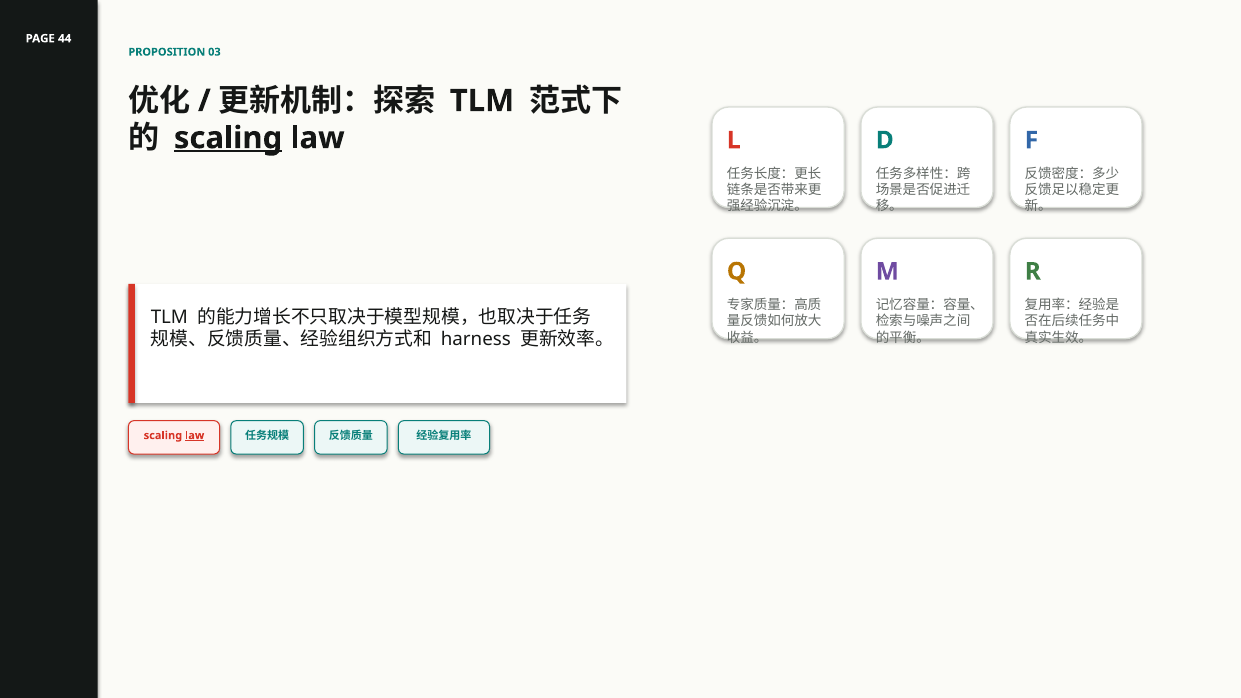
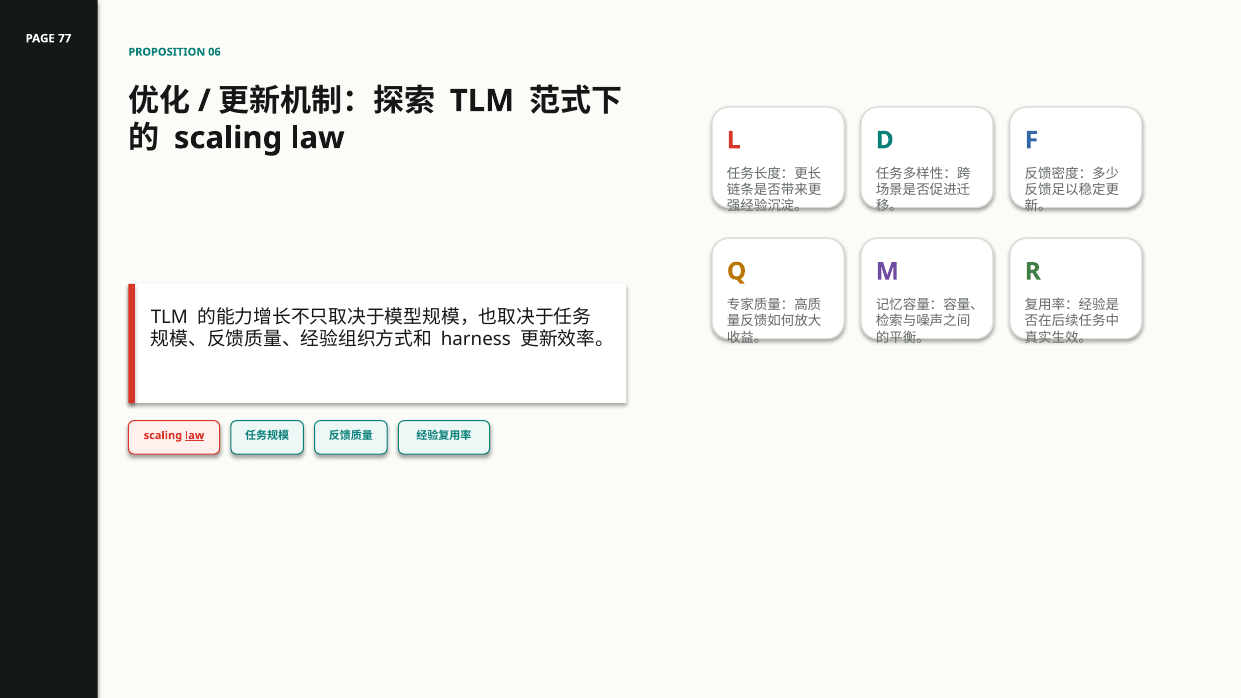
44: 44 -> 77
03: 03 -> 06
scaling at (228, 138) underline: present -> none
